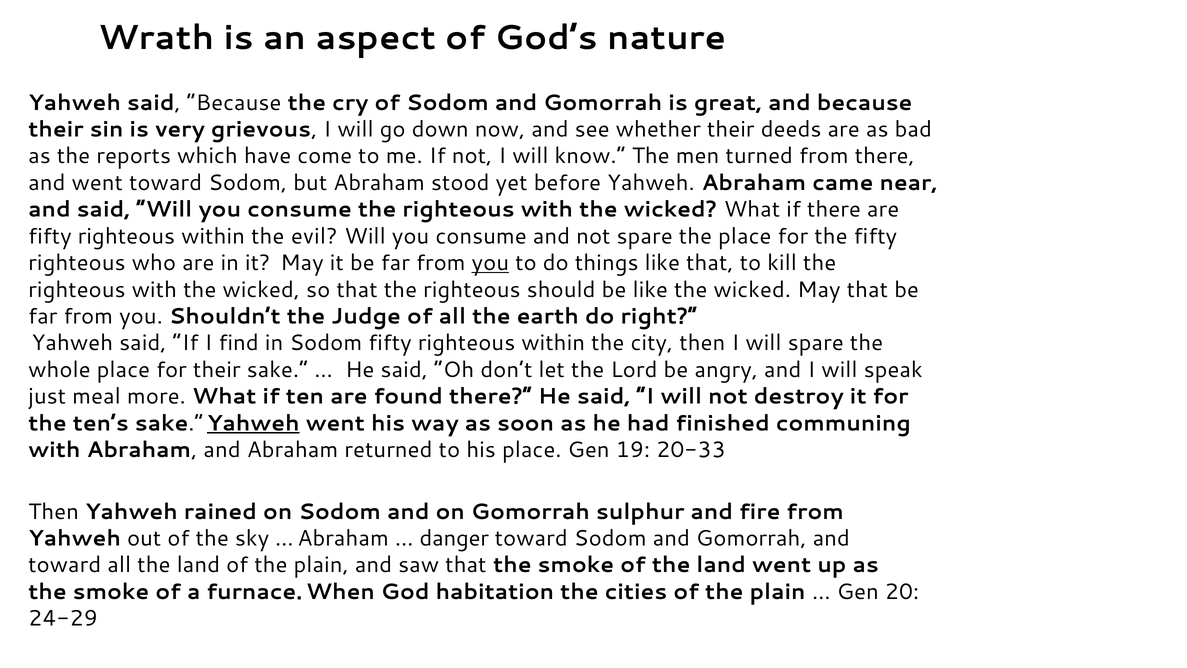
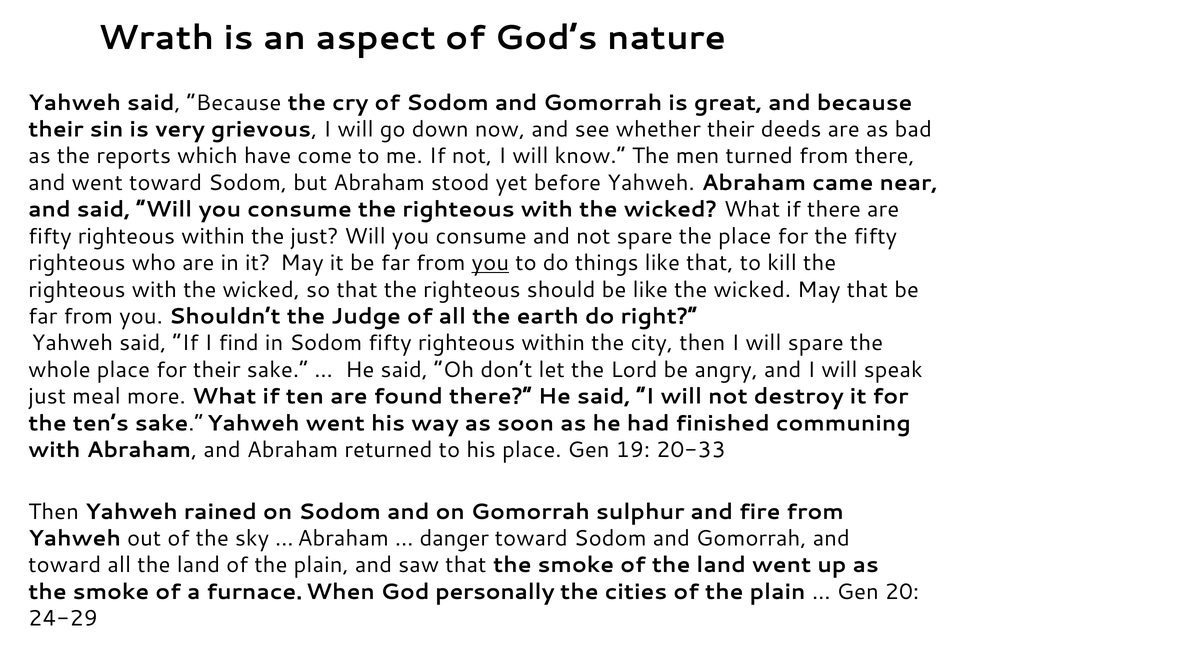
the evil: evil -> just
Yahweh at (253, 423) underline: present -> none
habitation: habitation -> personally
